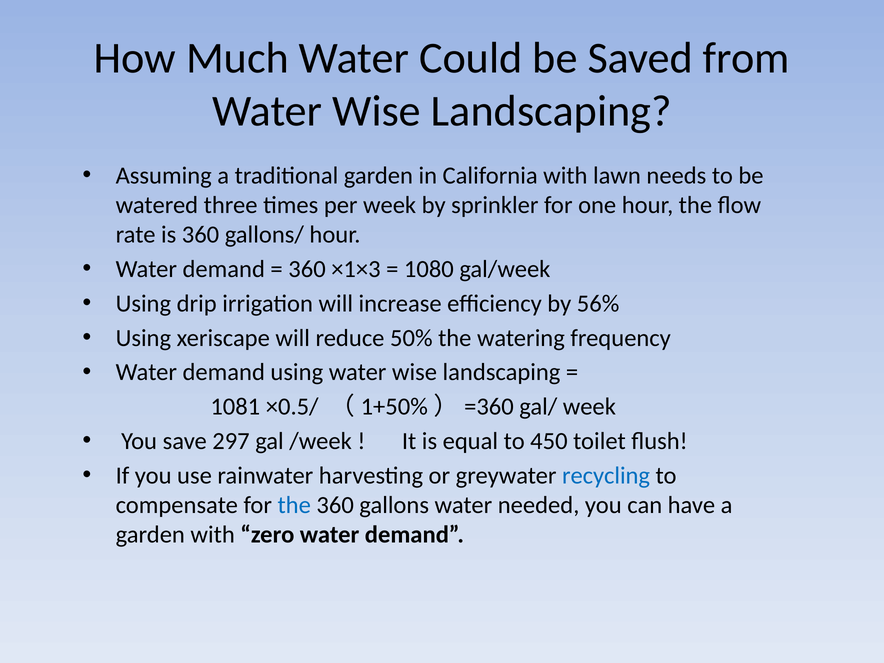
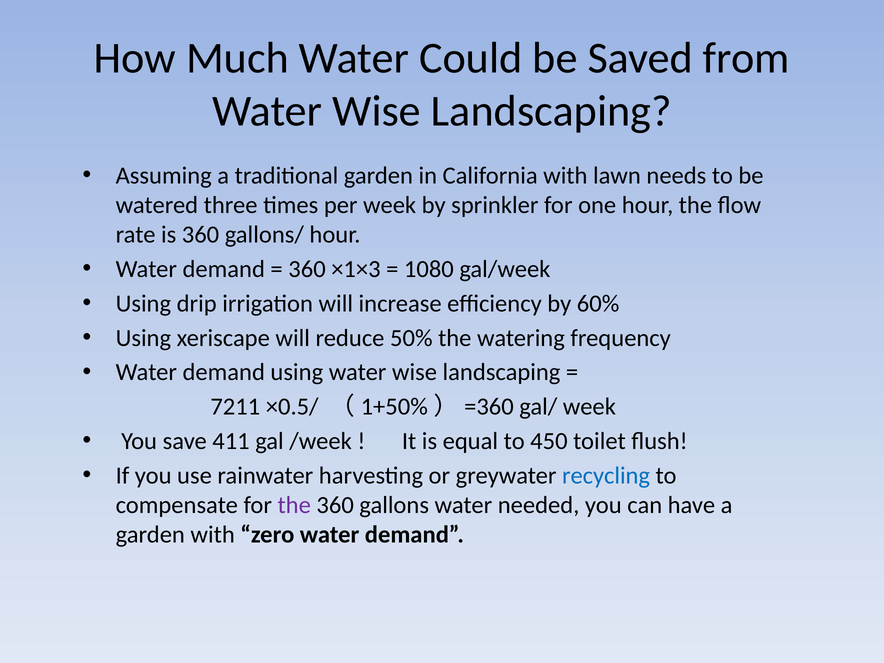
56%: 56% -> 60%
1081: 1081 -> 7211
297: 297 -> 411
the at (294, 505) colour: blue -> purple
